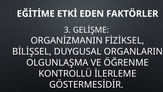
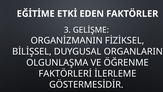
KONTROLLÜ: KONTROLLÜ -> FAKTÖRLERİ
